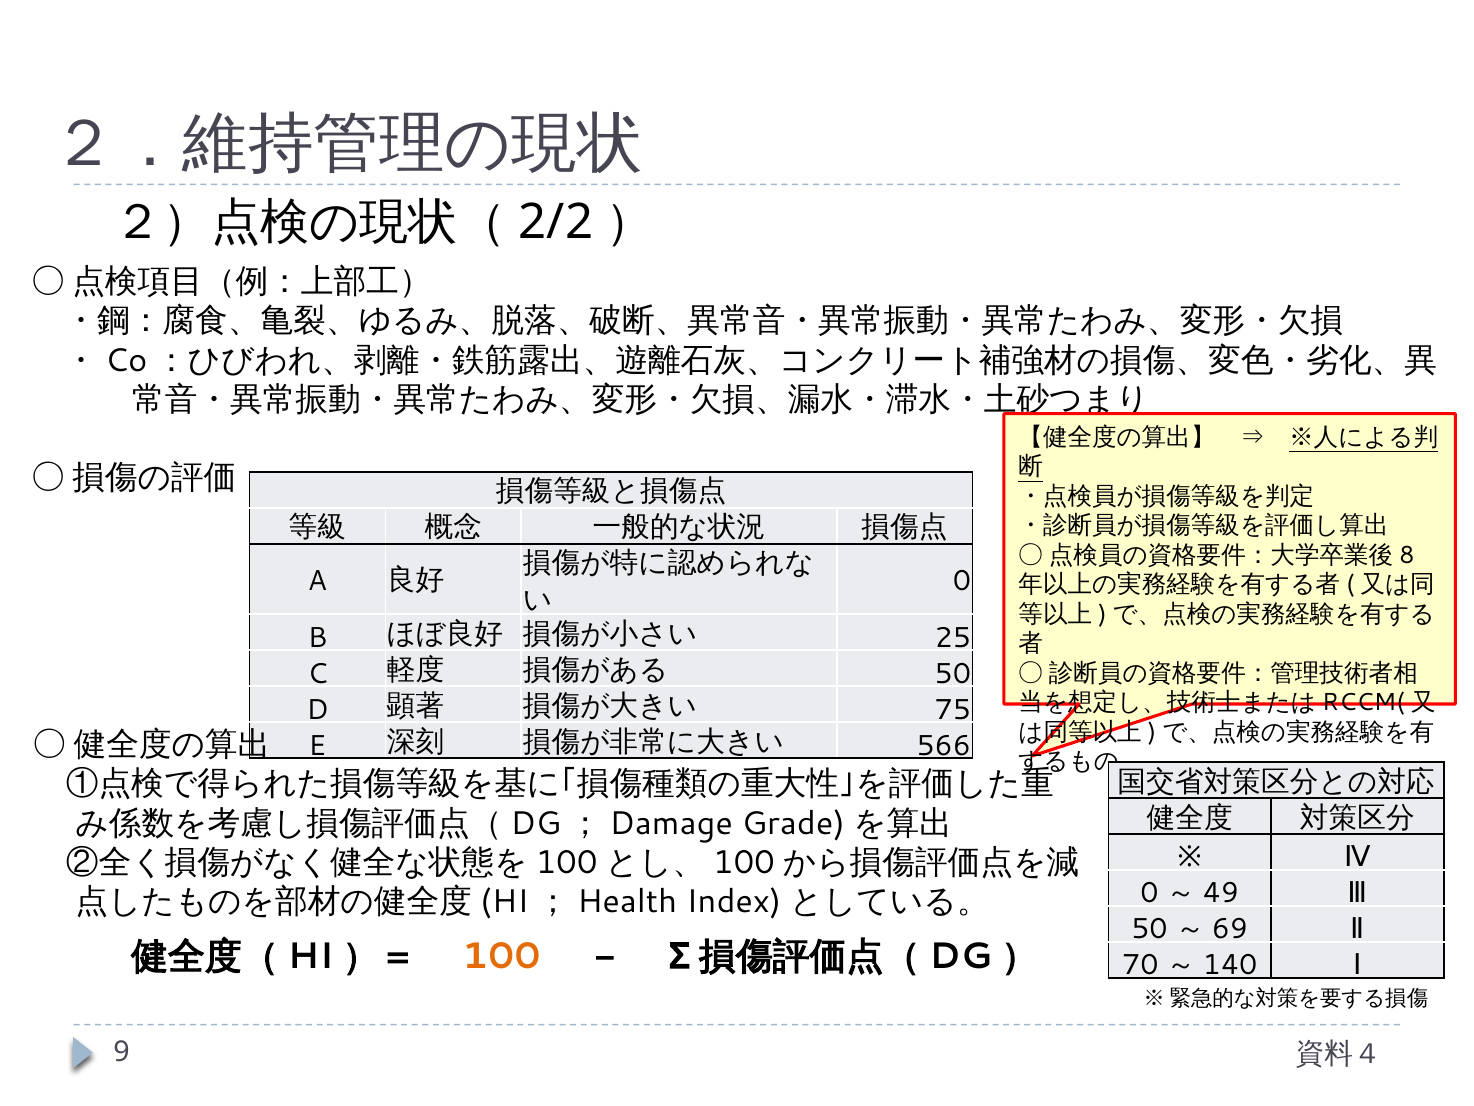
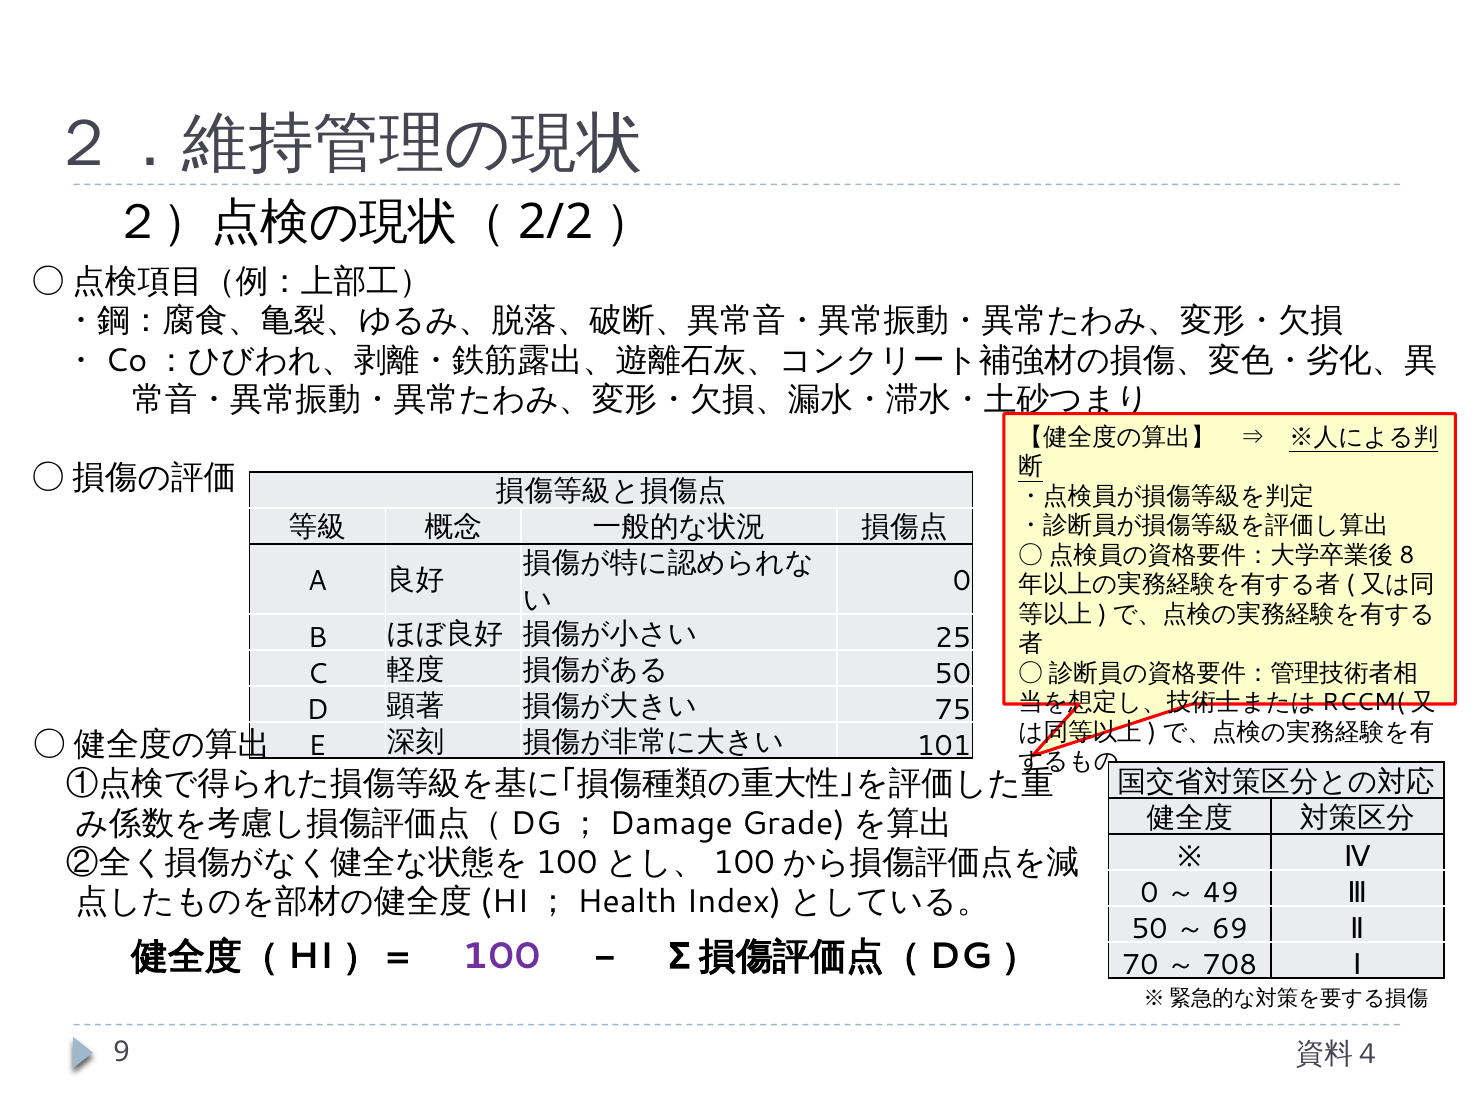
566: 566 -> 101
100 colour: orange -> purple
140: 140 -> 708
